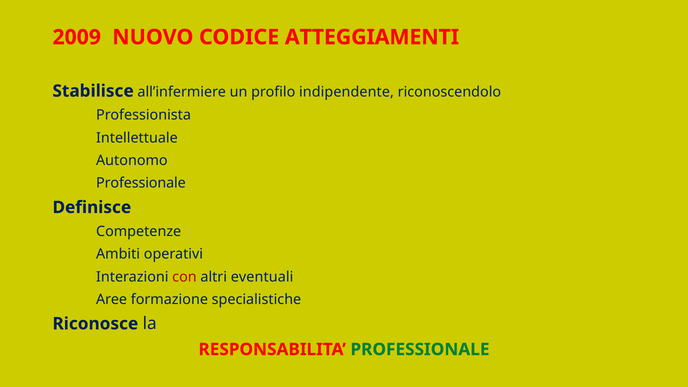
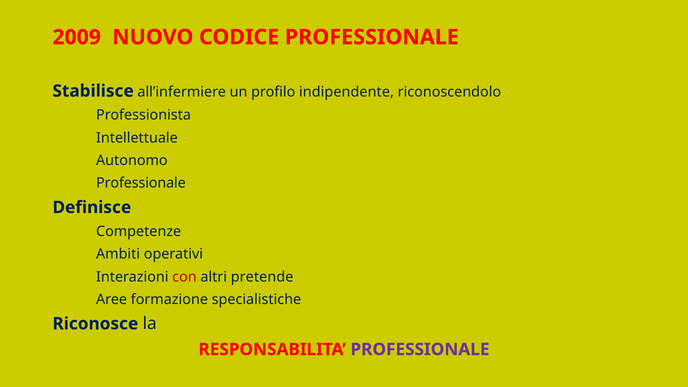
CODICE ATTEGGIAMENTI: ATTEGGIAMENTI -> PROFESSIONALE
eventuali: eventuali -> pretende
PROFESSIONALE at (420, 349) colour: green -> purple
